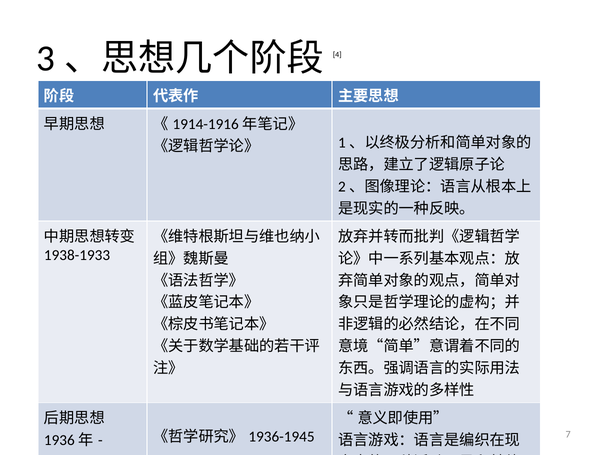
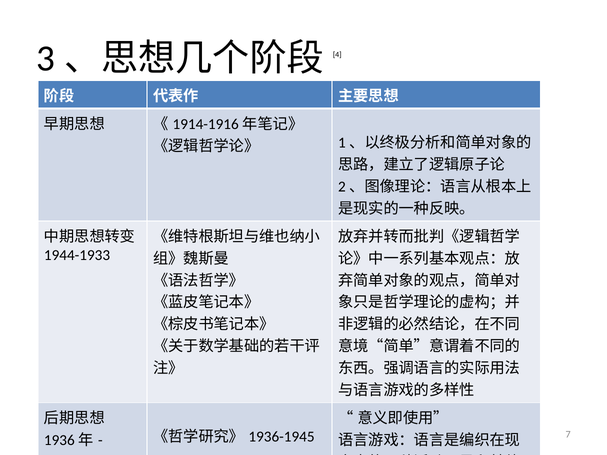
1938-1933: 1938-1933 -> 1944-1933
